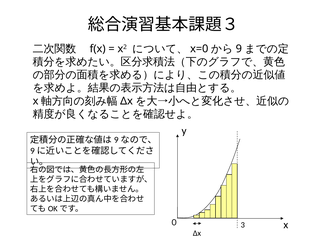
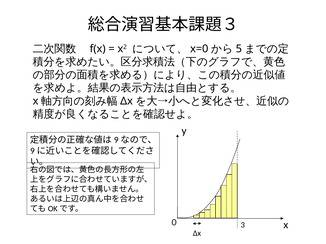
9: 9 -> 5
